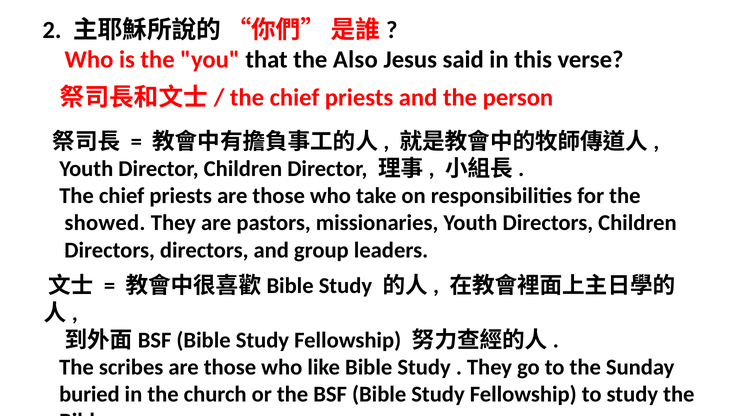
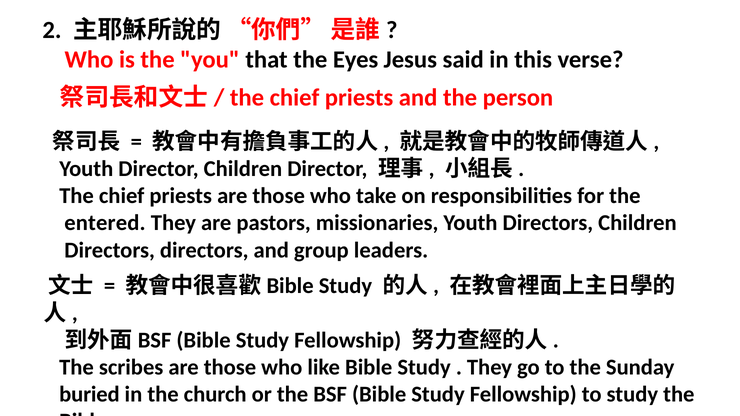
Also: Also -> Eyes
showed: showed -> entered
